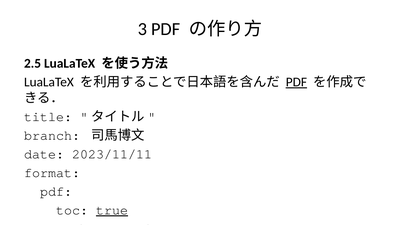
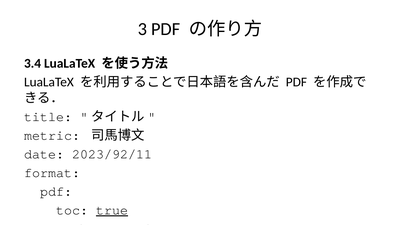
2.5: 2.5 -> 3.4
PDF at (296, 82) underline: present -> none
branch at (52, 135): branch -> metric
2023/11/11: 2023/11/11 -> 2023/92/11
